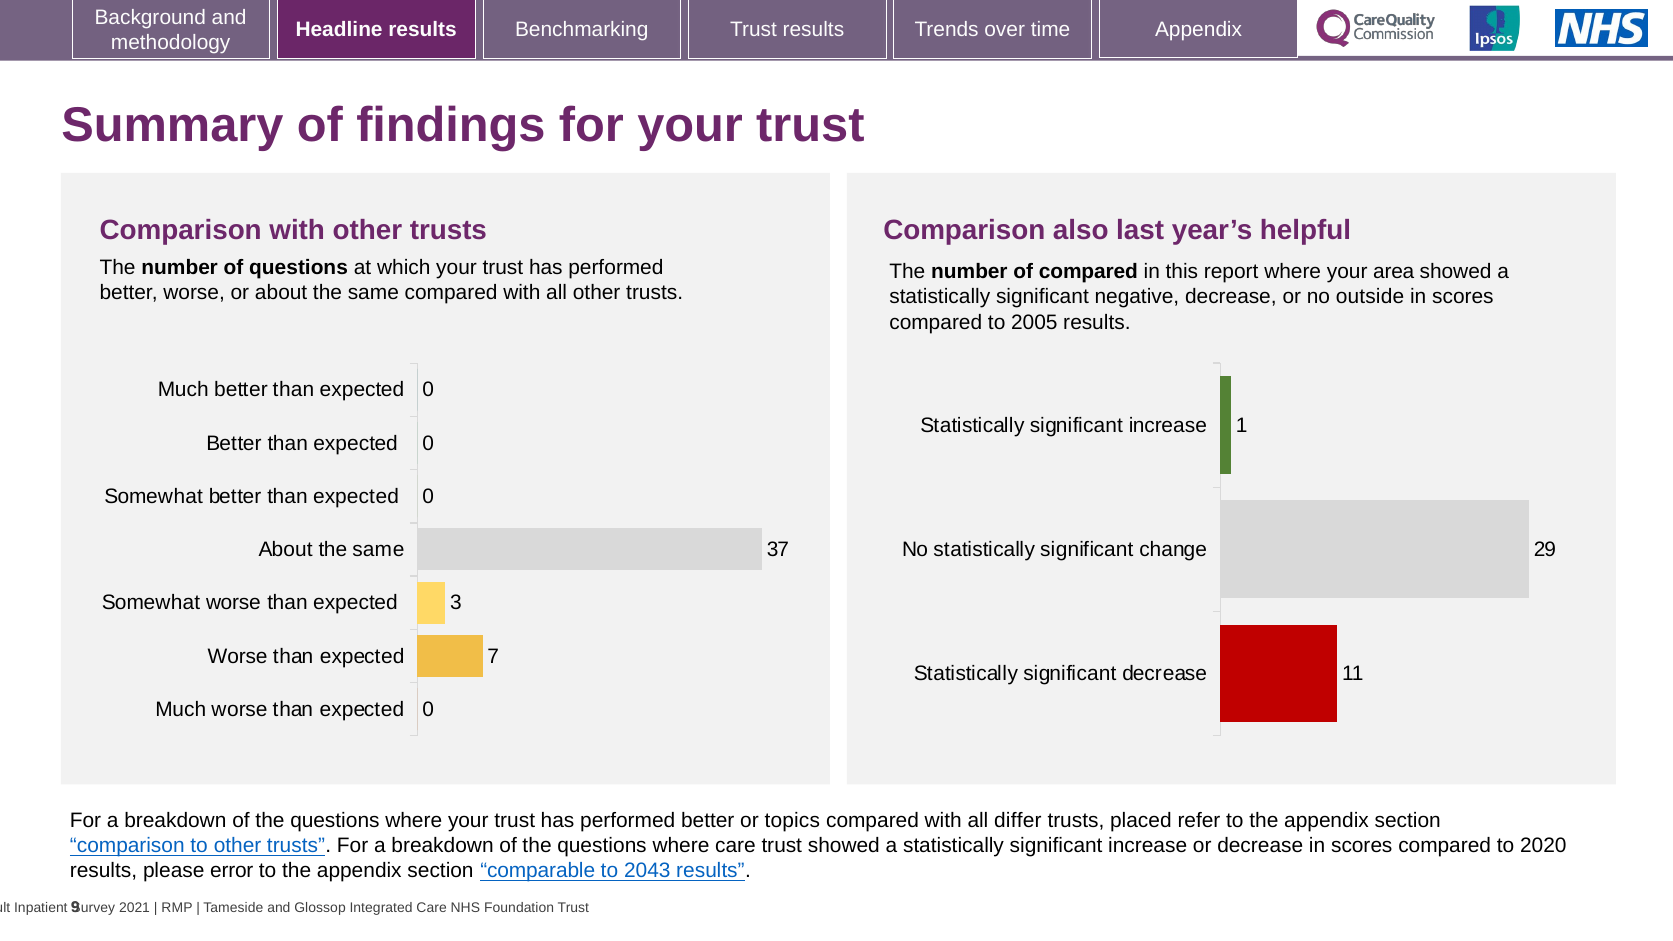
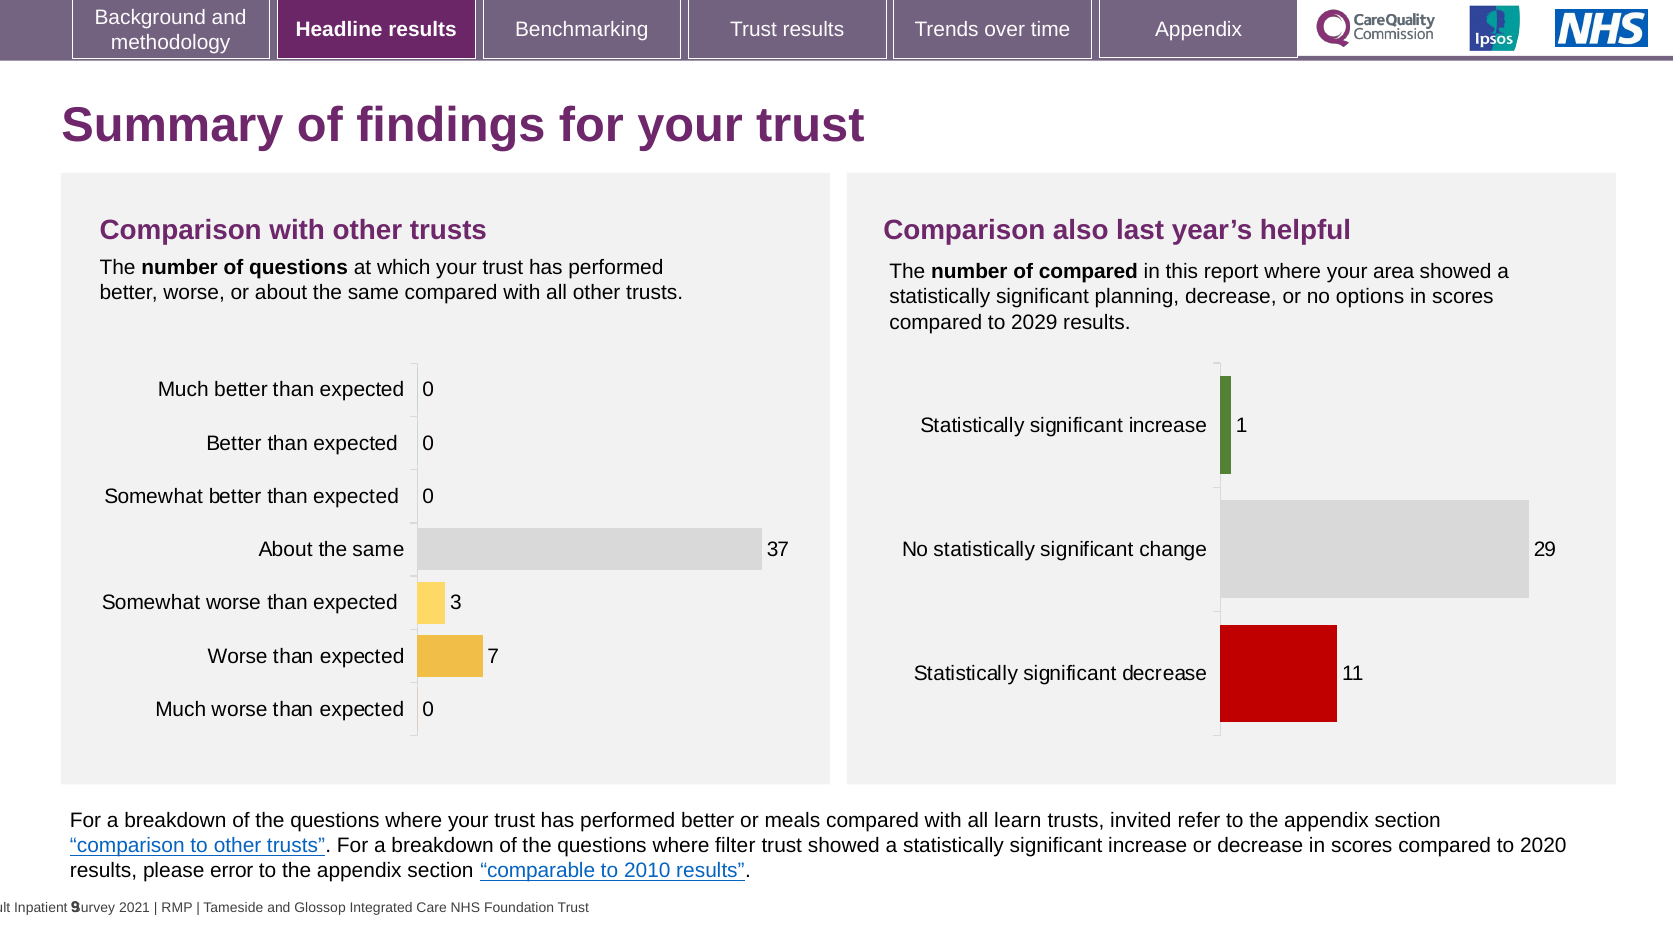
negative: negative -> planning
outside: outside -> options
2005: 2005 -> 2029
topics: topics -> meals
differ: differ -> learn
placed: placed -> invited
where care: care -> filter
2043: 2043 -> 2010
